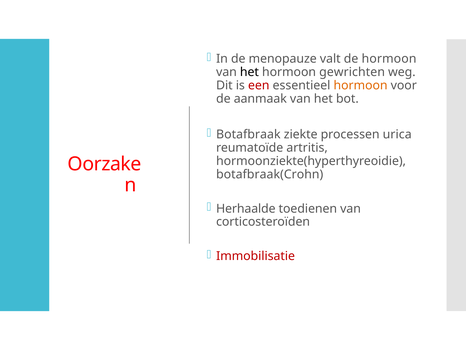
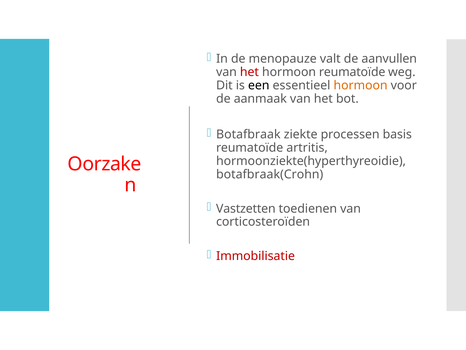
de hormoon: hormoon -> aanvullen
het at (249, 72) colour: black -> red
hormoon gewrichten: gewrichten -> reumatoïde
een colour: red -> black
urica: urica -> basis
Herhaalde: Herhaalde -> Vastzetten
